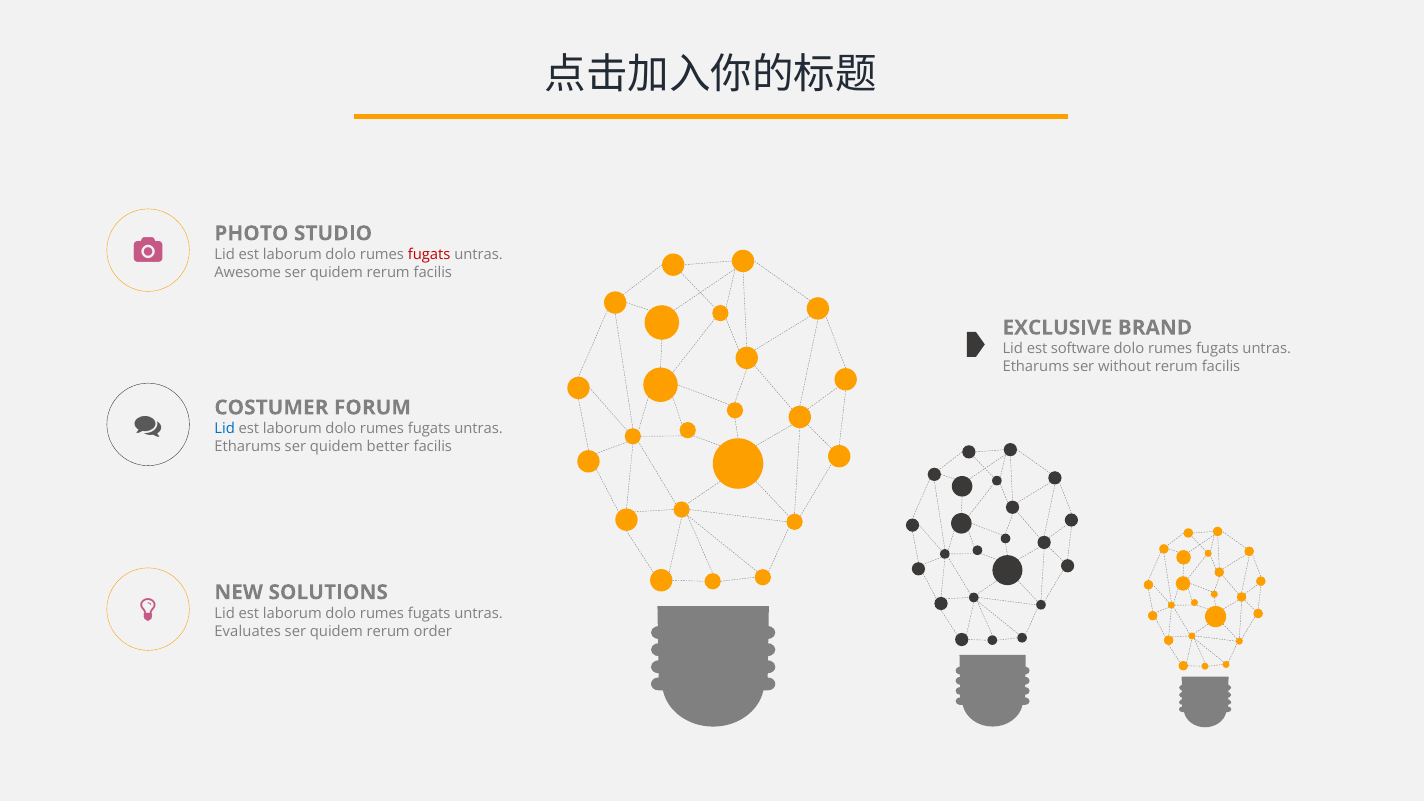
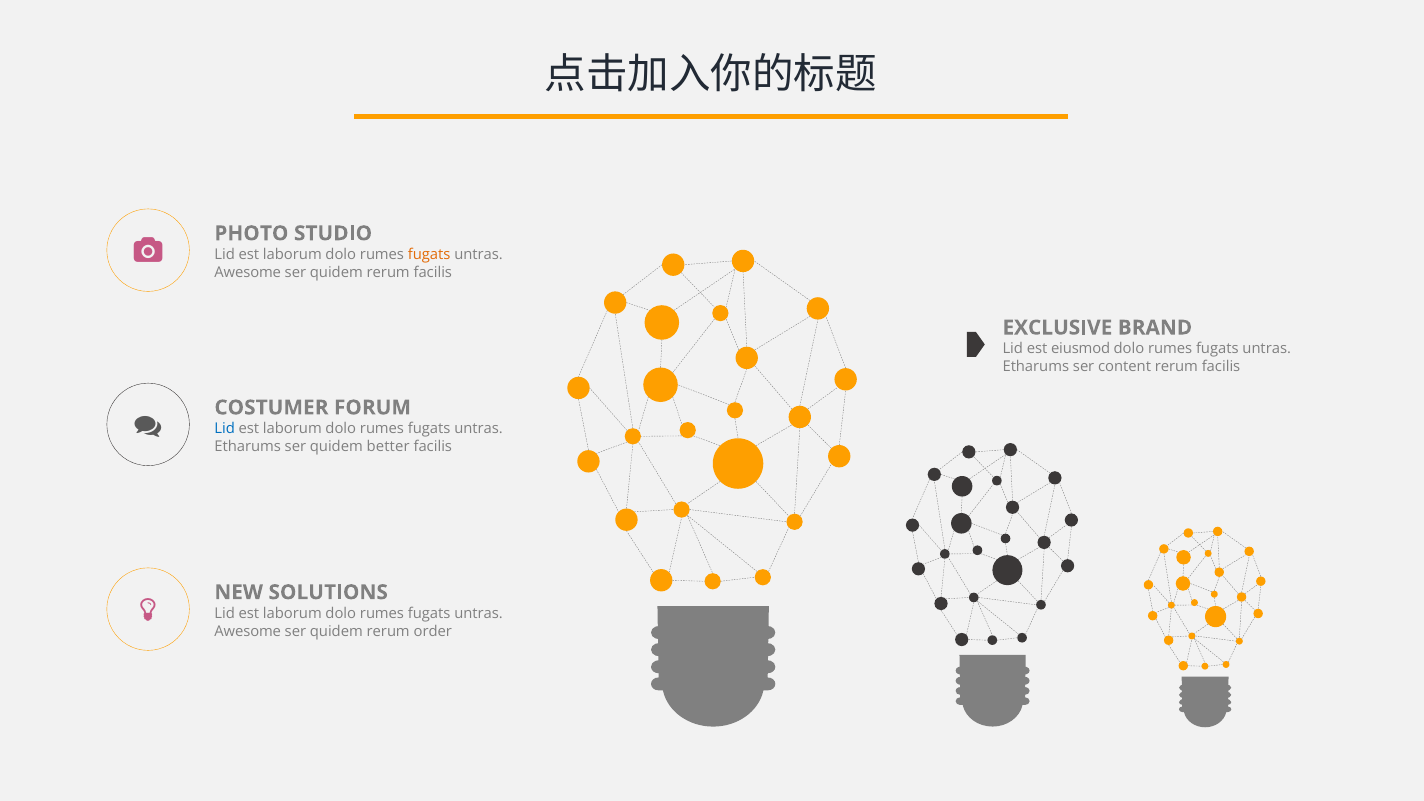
fugats at (429, 254) colour: red -> orange
software: software -> eiusmod
without: without -> content
Evaluates at (248, 631): Evaluates -> Awesome
